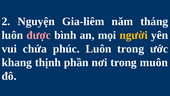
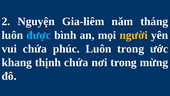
được colour: pink -> light blue
thịnh phần: phần -> chứa
muôn: muôn -> mừng
